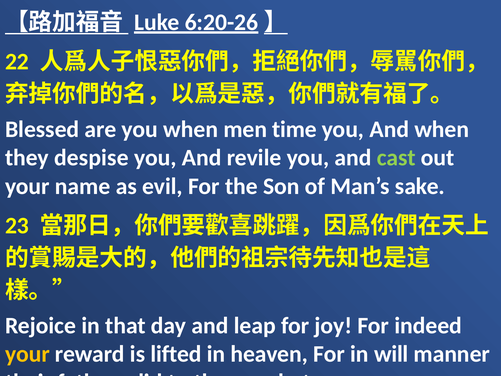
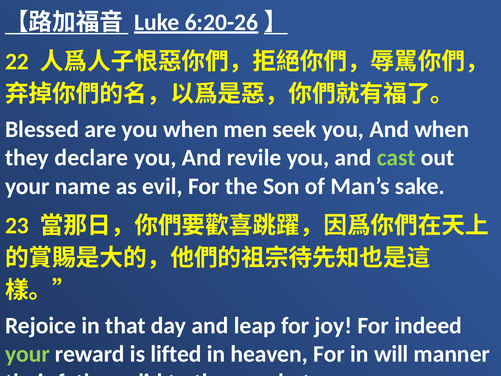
time: time -> seek
despise: despise -> declare
your at (27, 354) colour: yellow -> light green
